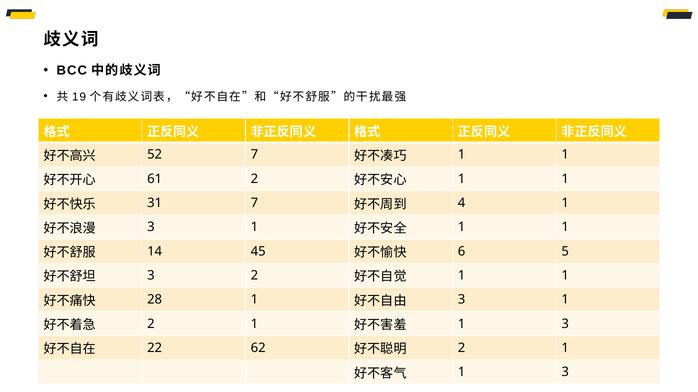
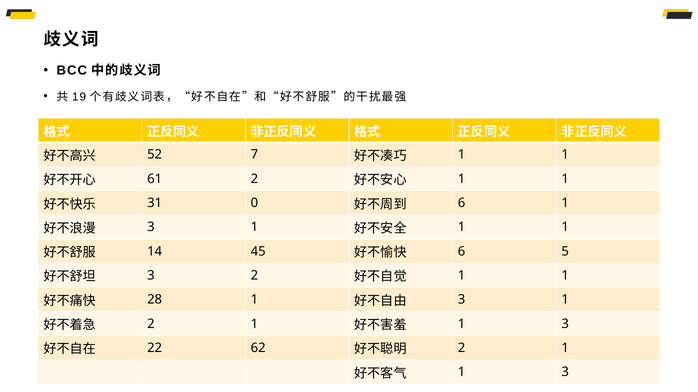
31 7: 7 -> 0
4 at (462, 203): 4 -> 6
